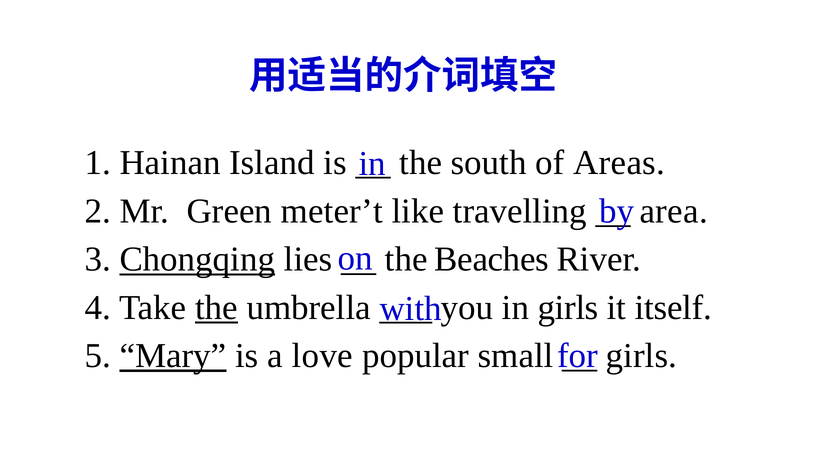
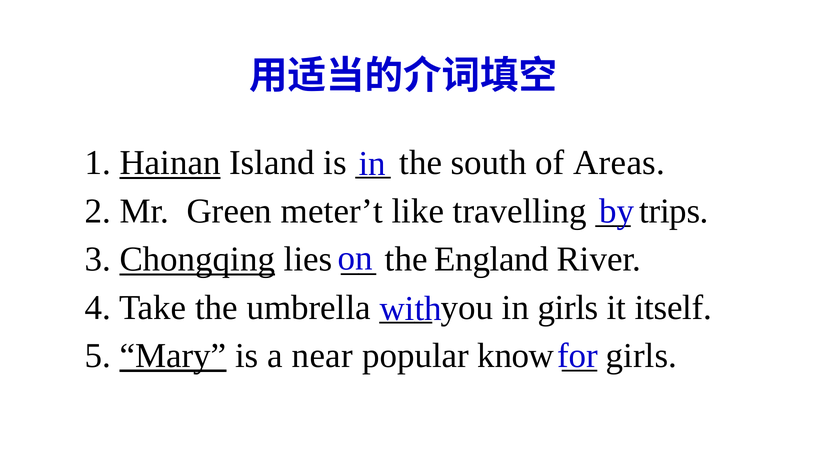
Hainan underline: none -> present
area: area -> trips
Beaches: Beaches -> England
the at (216, 308) underline: present -> none
love: love -> near
small: small -> know
